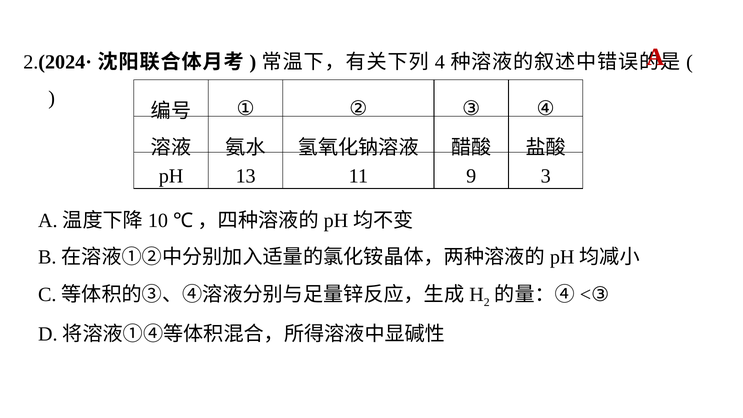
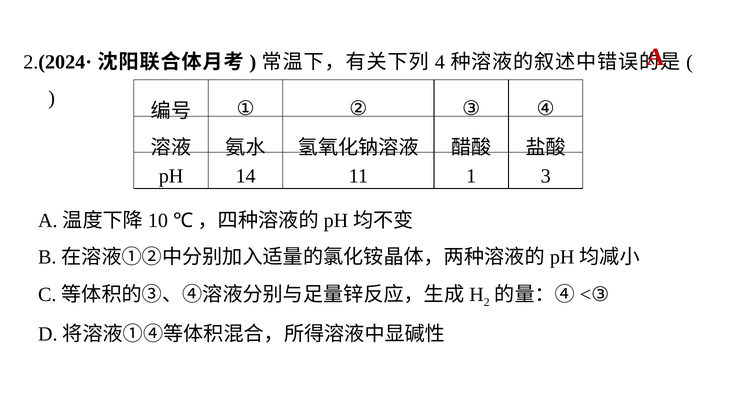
13: 13 -> 14
9: 9 -> 1
